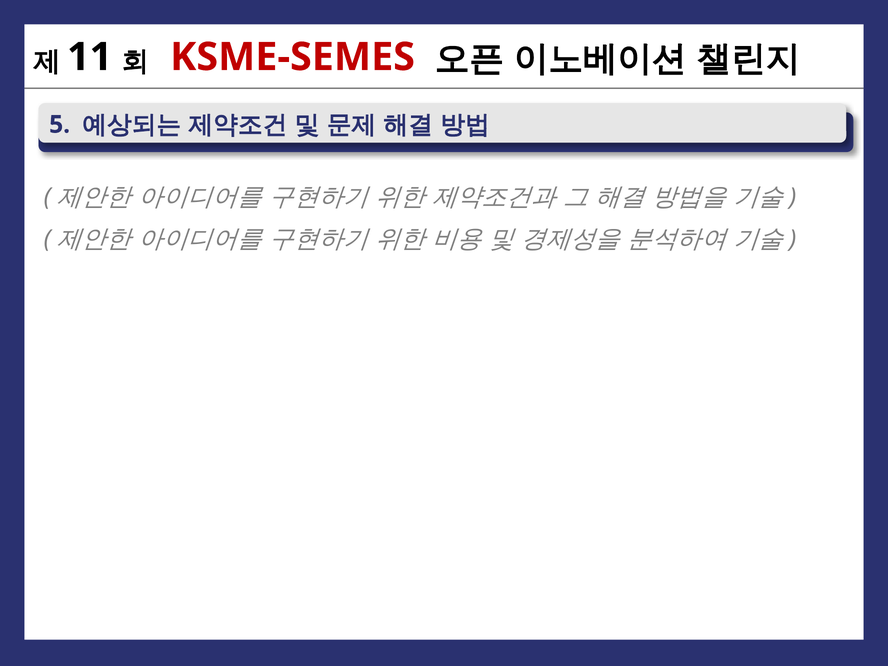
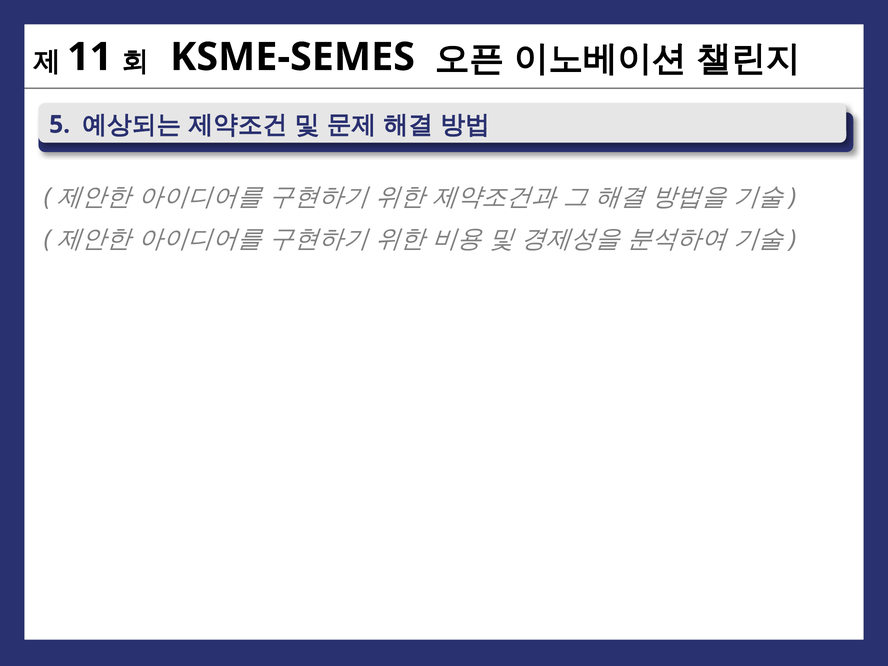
KSME-SEMES colour: red -> black
